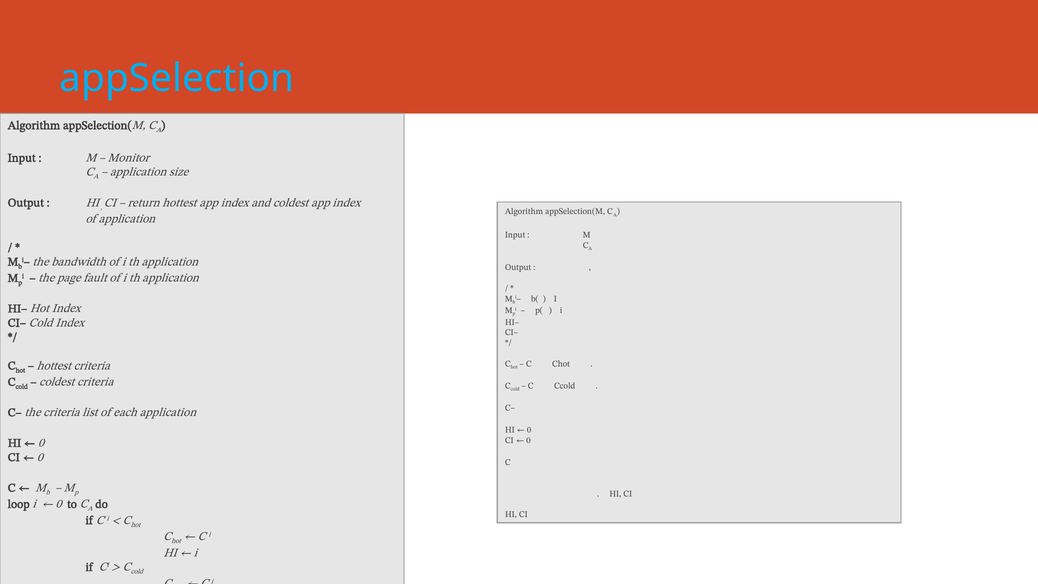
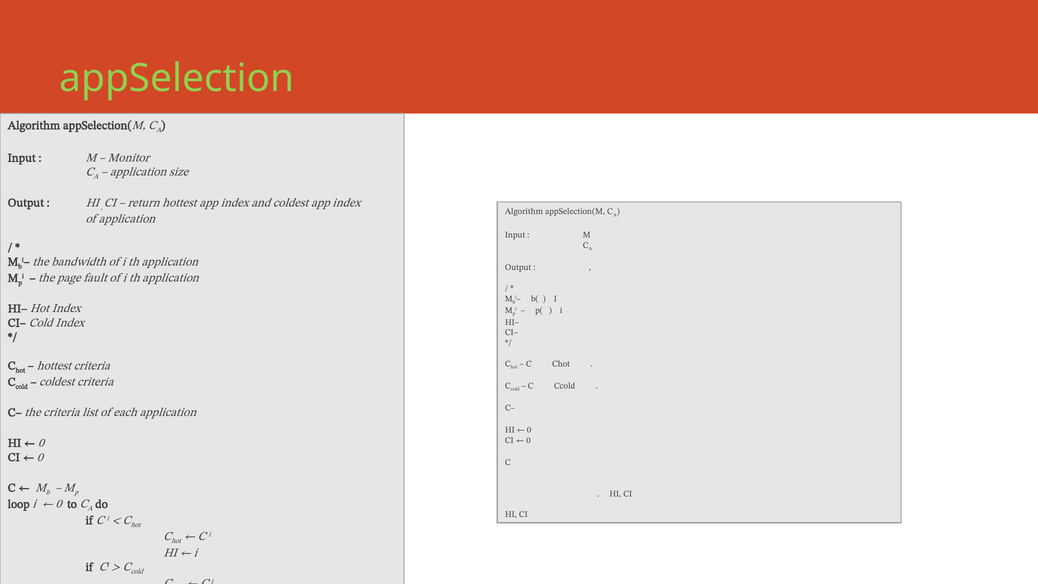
appSelection colour: light blue -> light green
